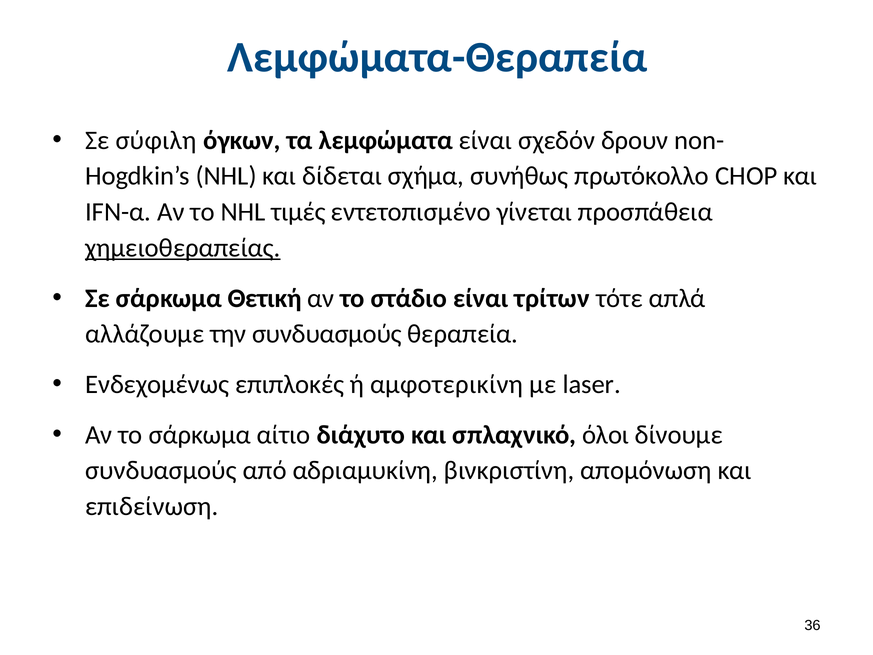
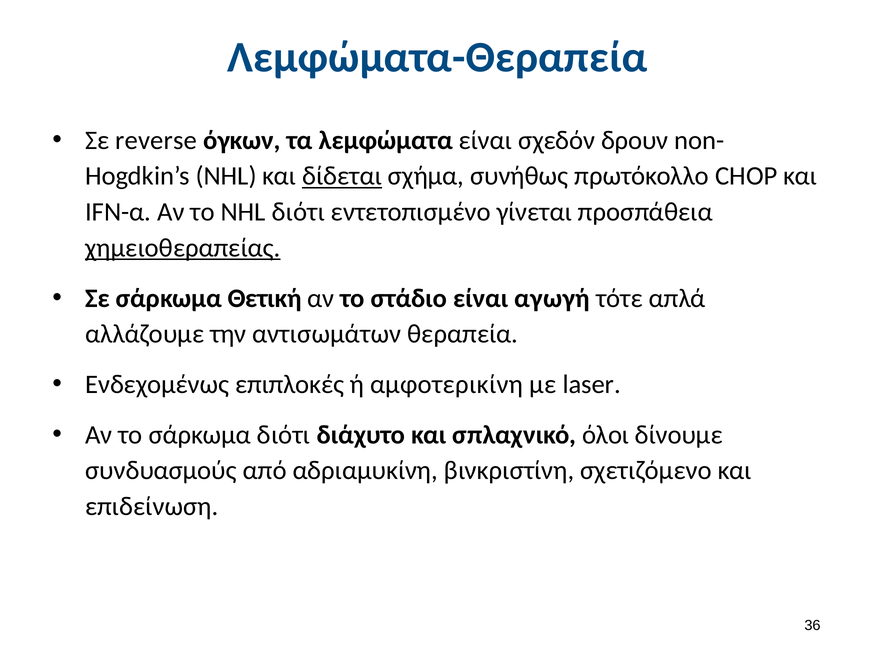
σύφιλη: σύφιλη -> reverse
δίδεται underline: none -> present
NHL τιμές: τιμές -> διότι
τρίτων: τρίτων -> αγωγή
την συνδυασμούς: συνδυασμούς -> αντισωμάτων
σάρκωμα αίτιο: αίτιο -> διότι
απομόνωση: απομόνωση -> σχετιζόμενο
